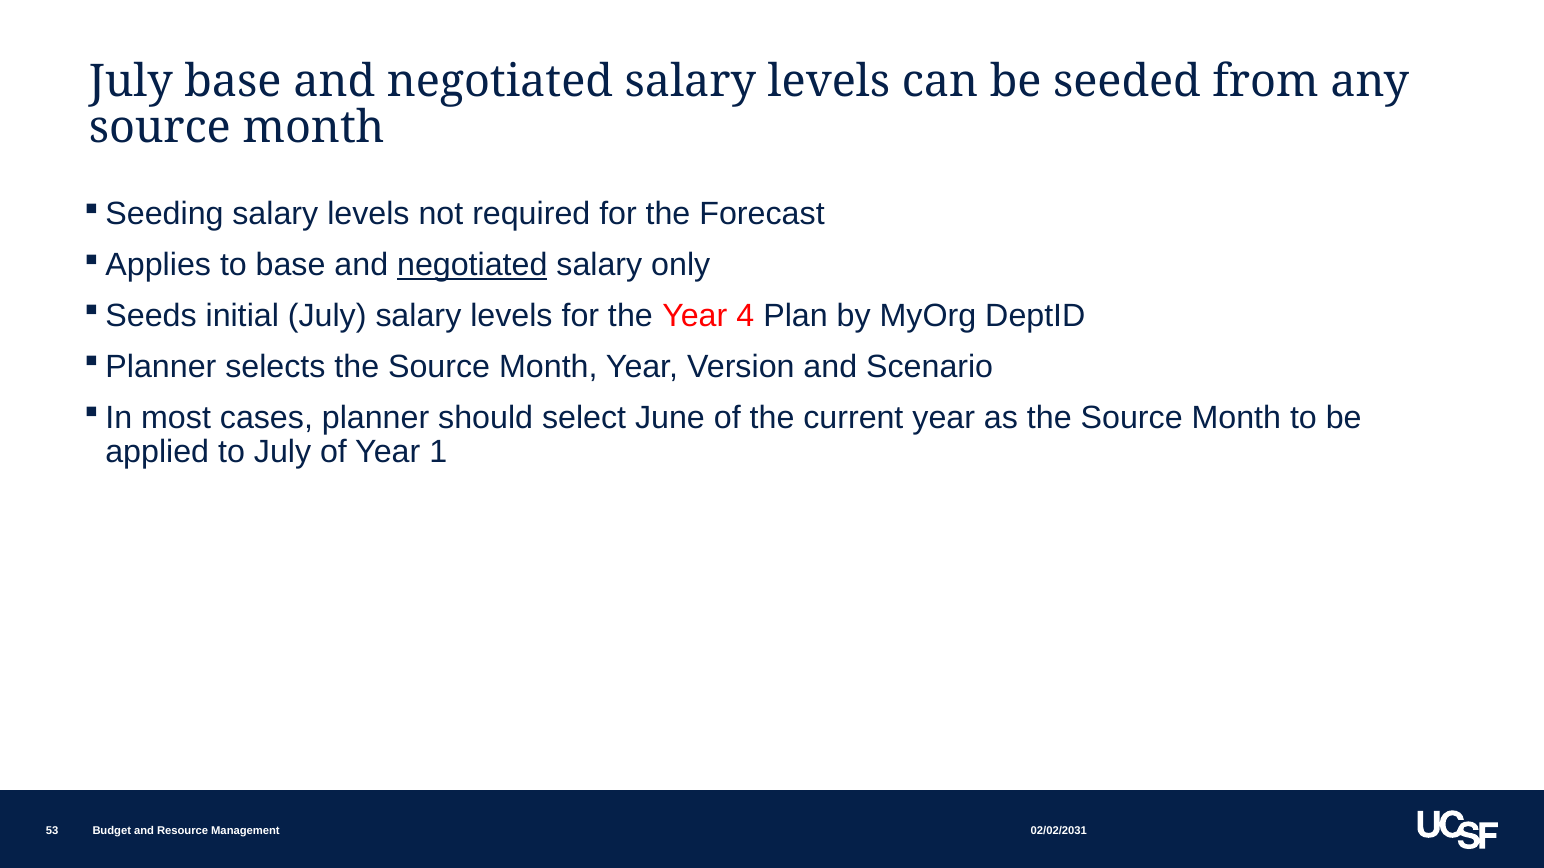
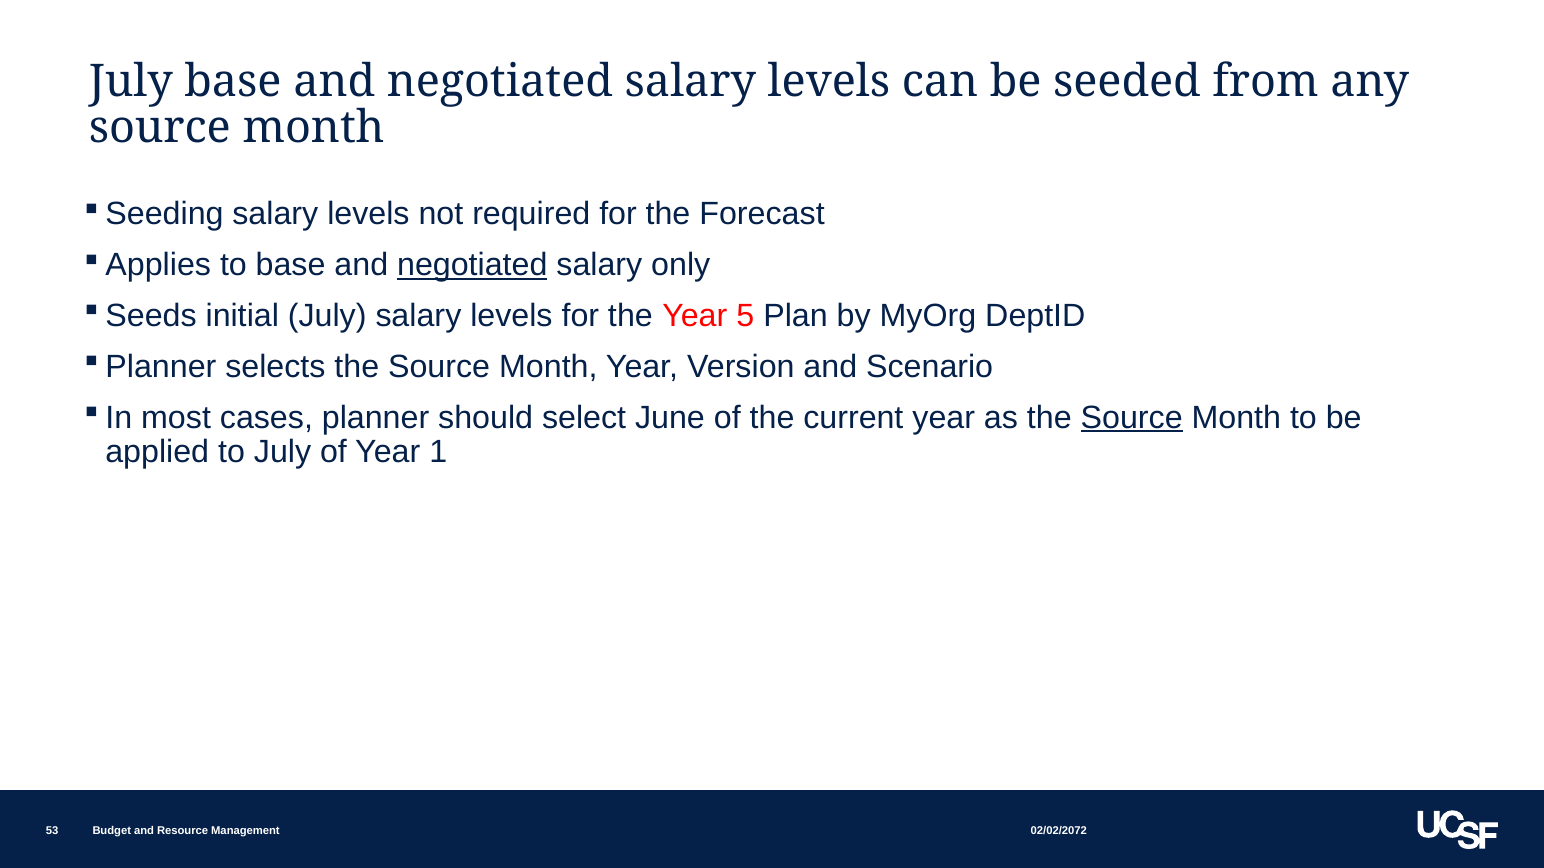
4: 4 -> 5
Source at (1132, 418) underline: none -> present
02/02/2031: 02/02/2031 -> 02/02/2072
